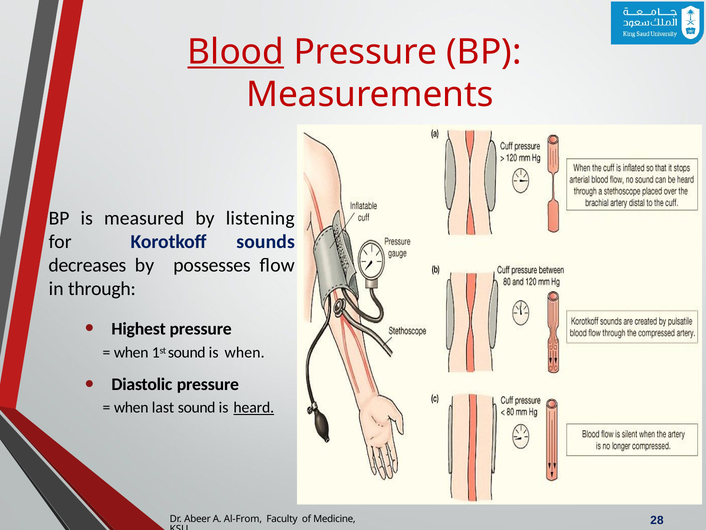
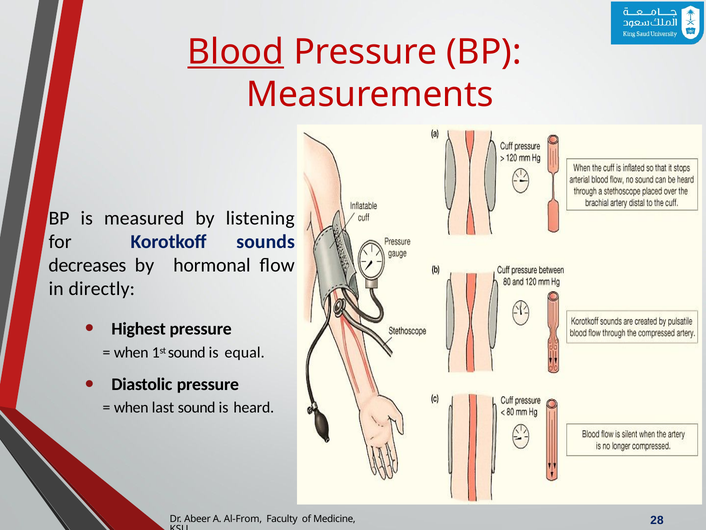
possesses: possesses -> hormonal
through: through -> directly
is when: when -> equal
heard underline: present -> none
